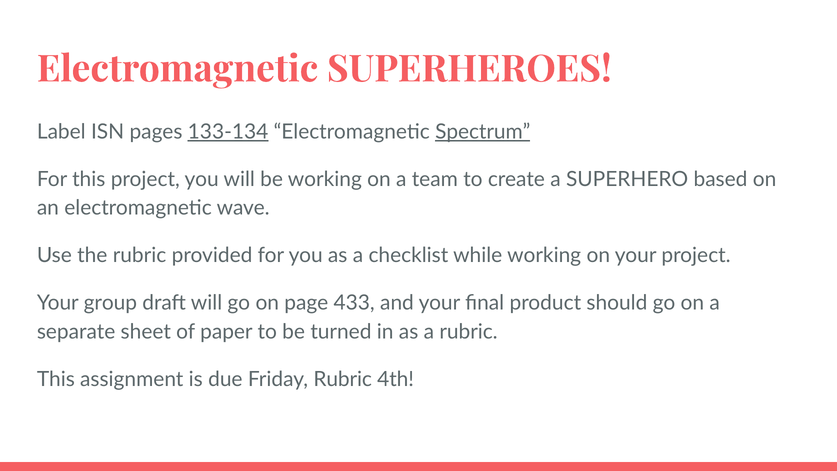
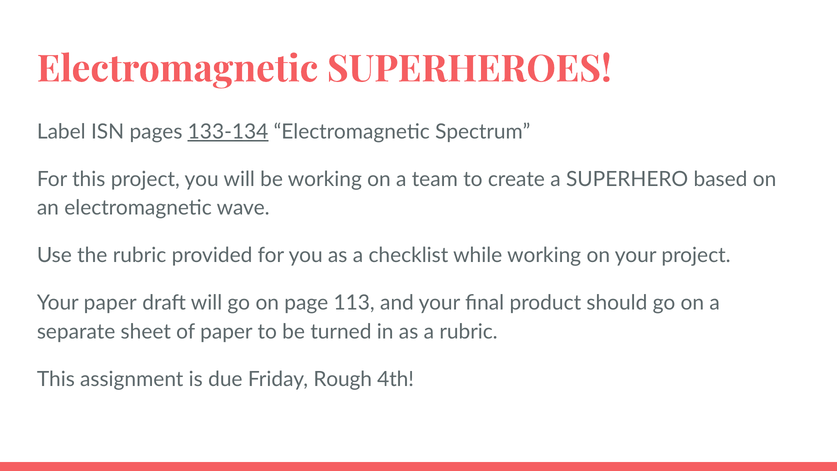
Spectrum underline: present -> none
Your group: group -> paper
433: 433 -> 113
Friday Rubric: Rubric -> Rough
